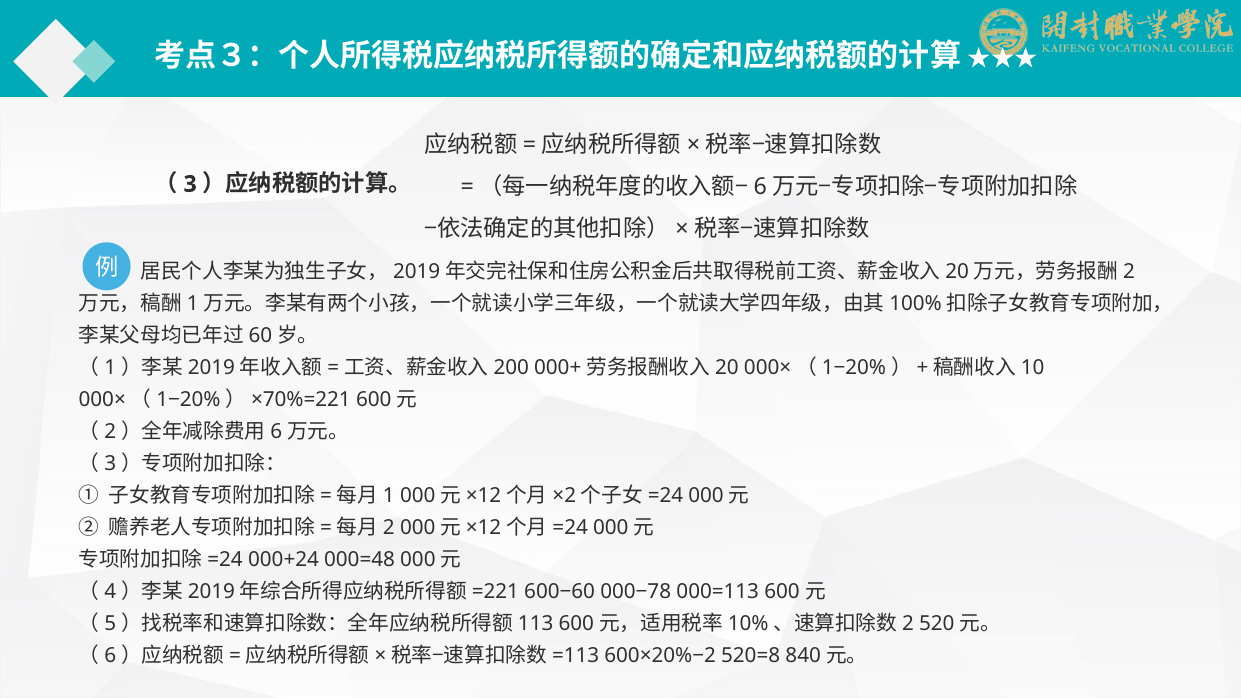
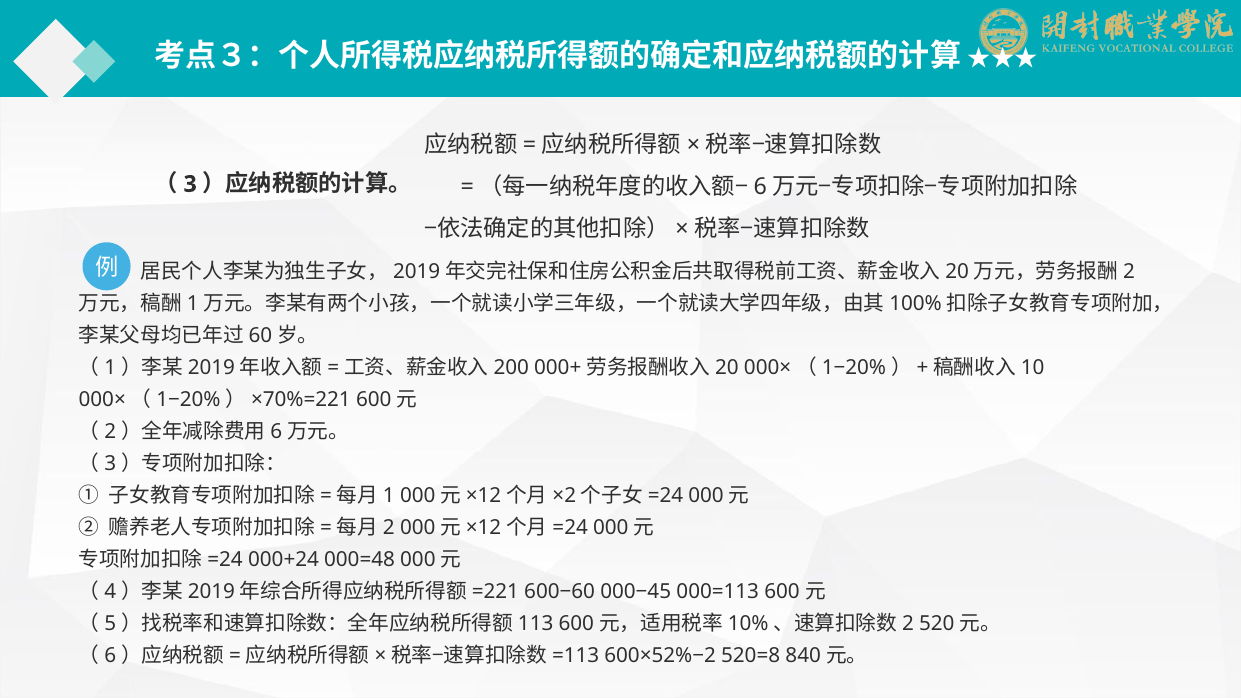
000−78: 000−78 -> 000−45
600×20%−2: 600×20%−2 -> 600×52%−2
